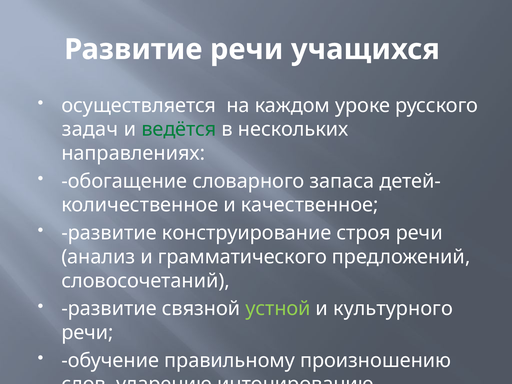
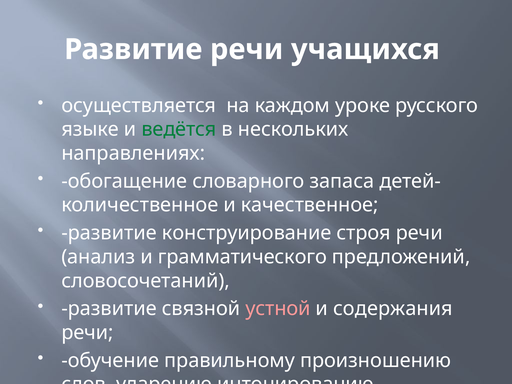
задач: задач -> языке
устной colour: light green -> pink
культурного: культурного -> содержания
